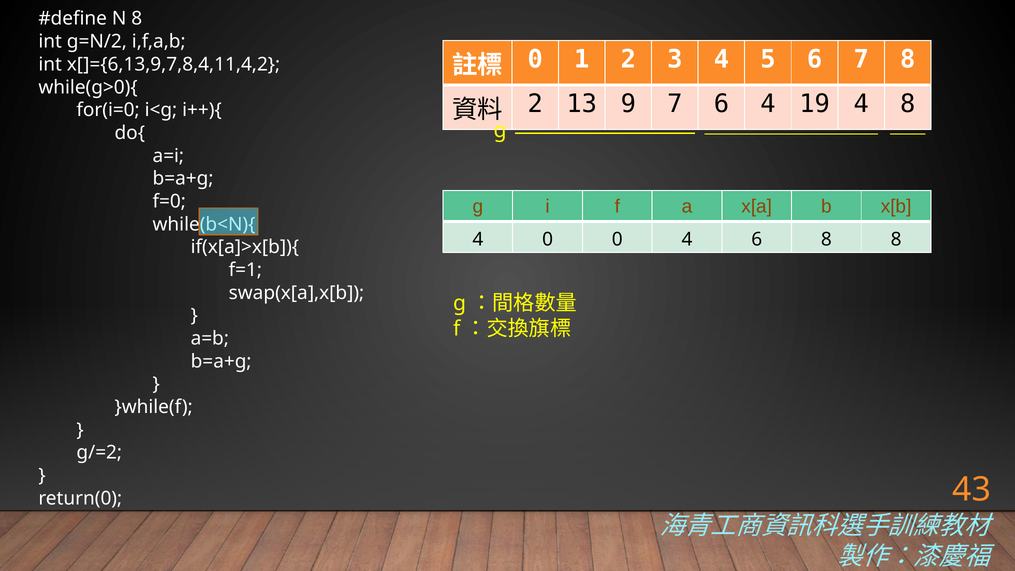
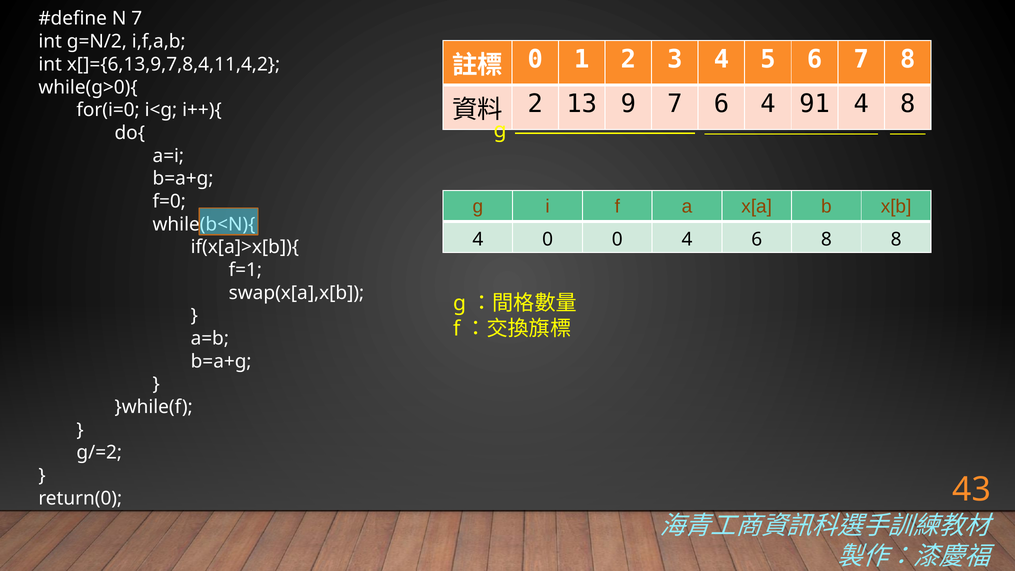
N 8: 8 -> 7
19: 19 -> 91
